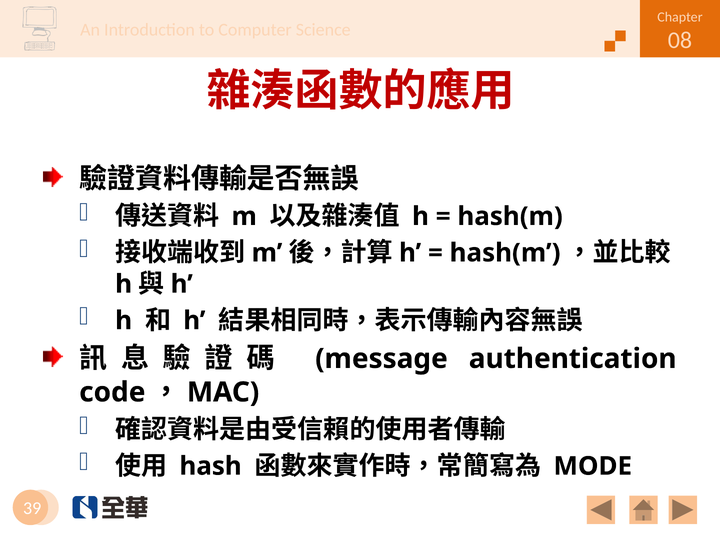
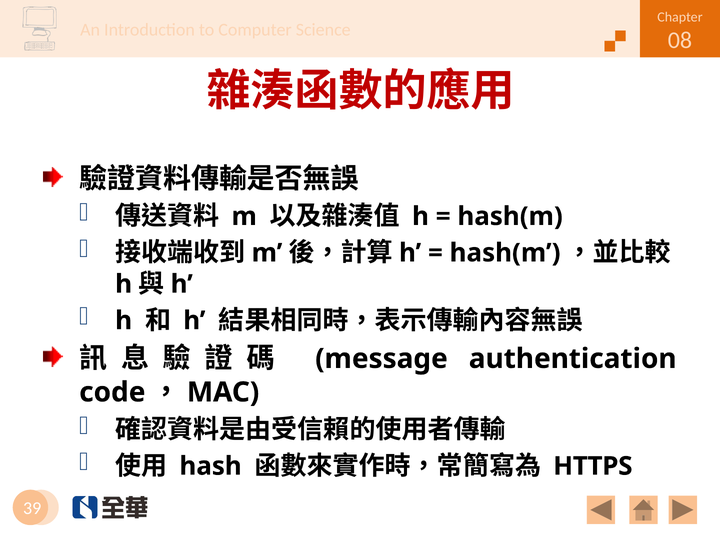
MODE: MODE -> HTTPS
